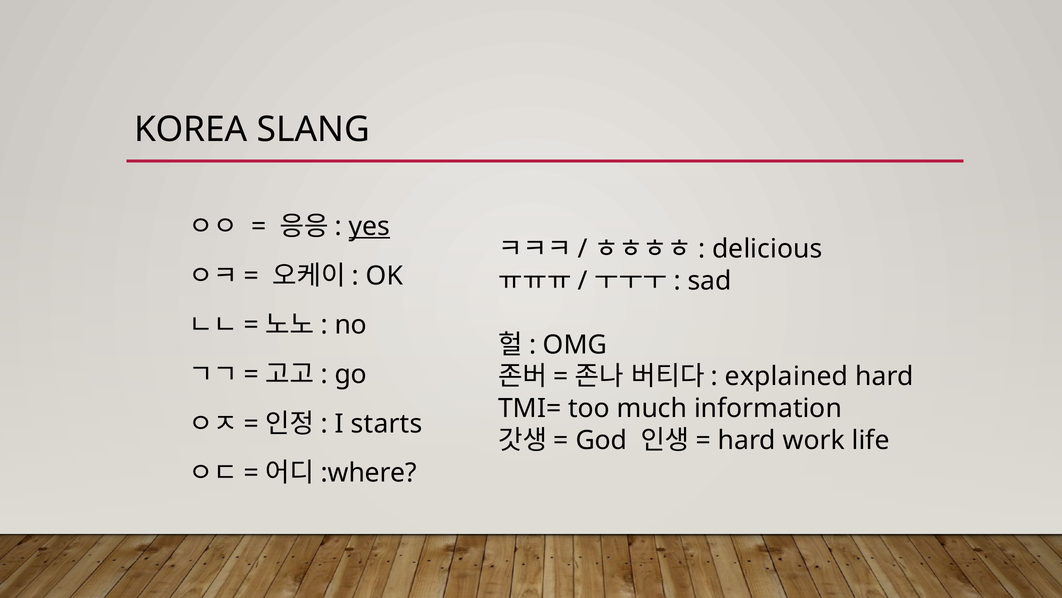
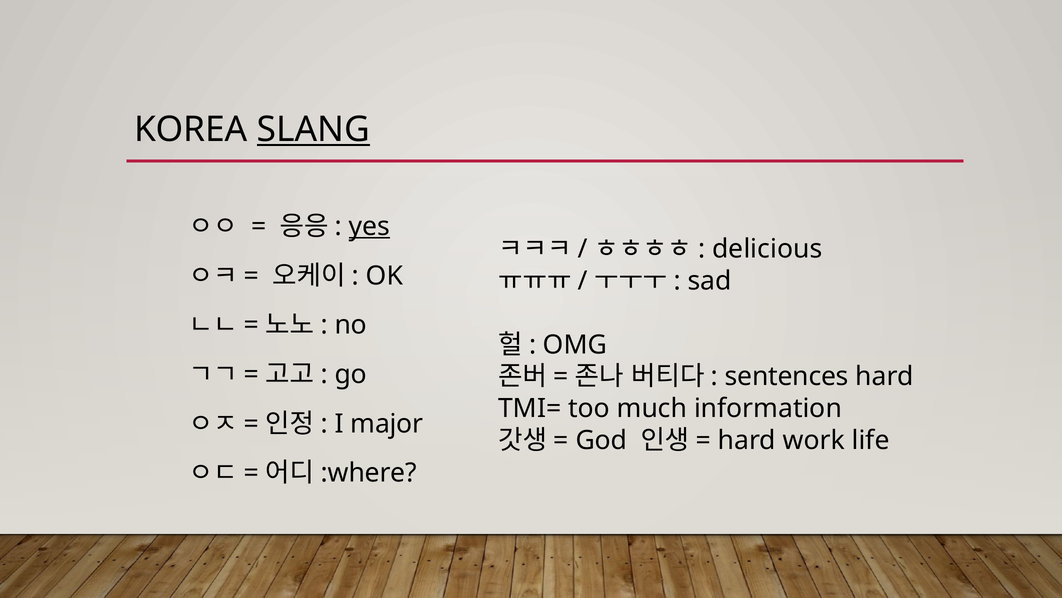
SLANG underline: none -> present
explained: explained -> sentences
starts: starts -> major
